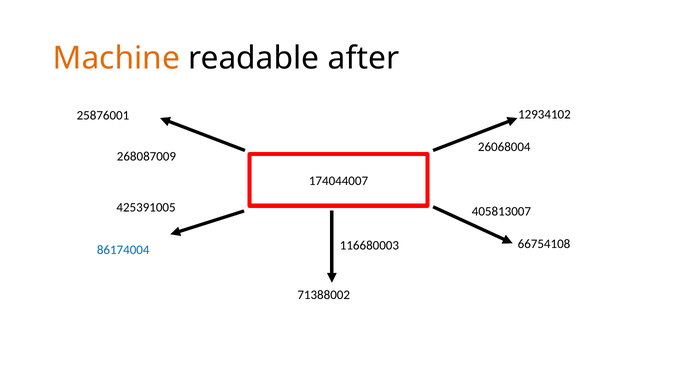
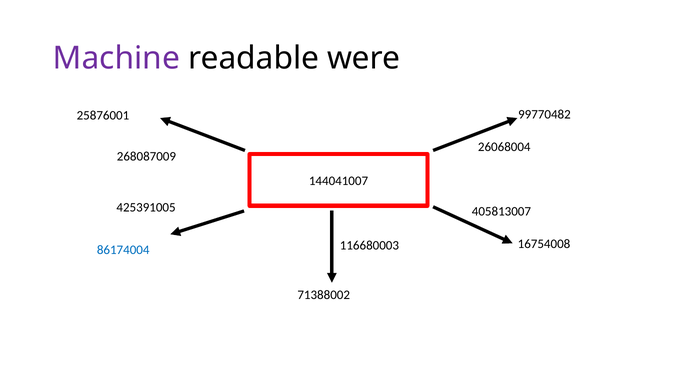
Machine colour: orange -> purple
after: after -> were
12934102: 12934102 -> 99770482
174044007: 174044007 -> 144041007
66754108: 66754108 -> 16754008
